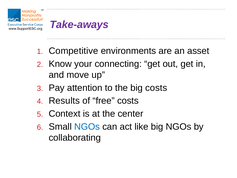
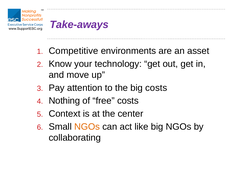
connecting: connecting -> technology
Results: Results -> Nothing
NGOs at (87, 126) colour: blue -> orange
